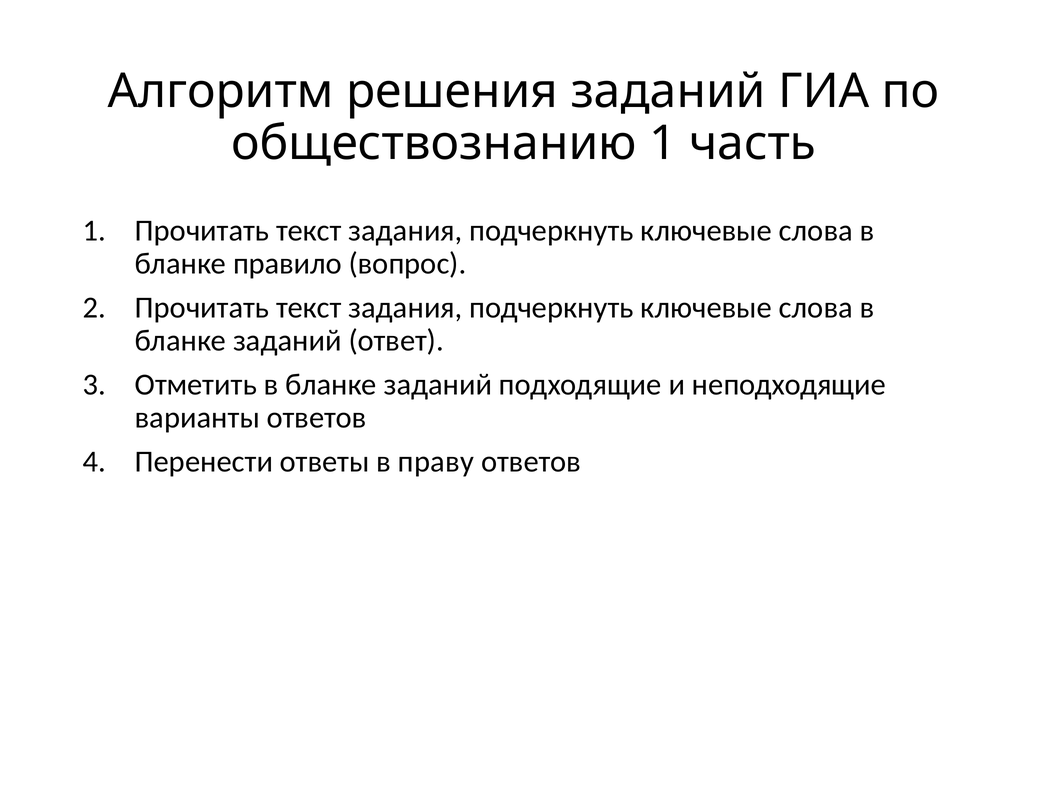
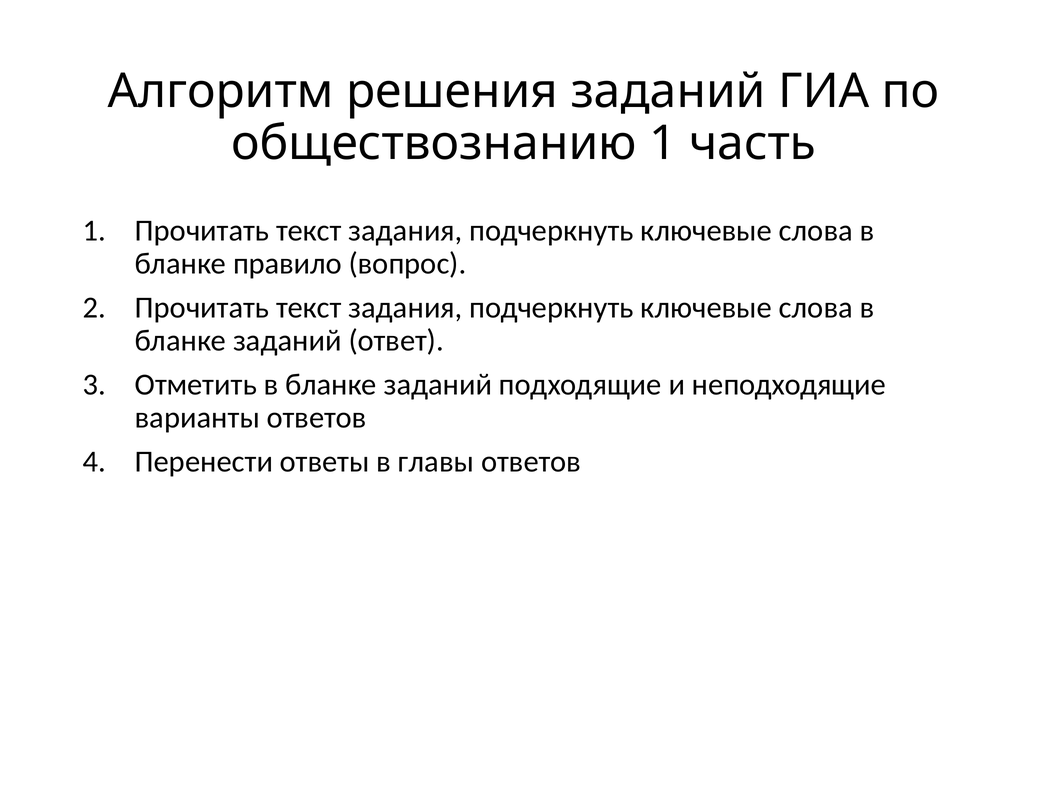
праву: праву -> главы
